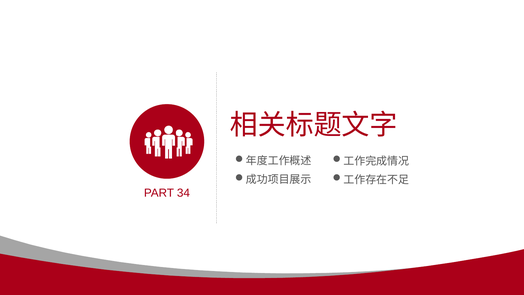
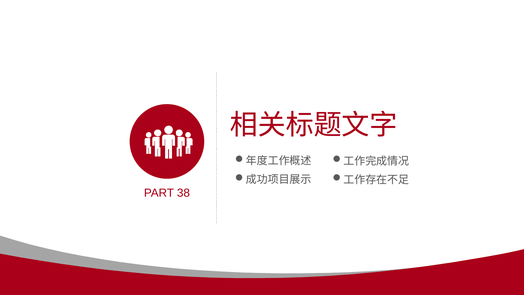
34: 34 -> 38
